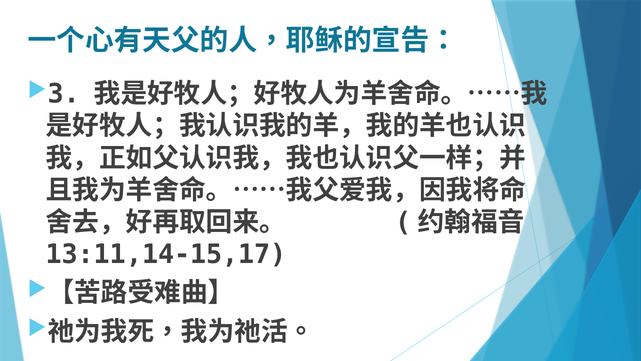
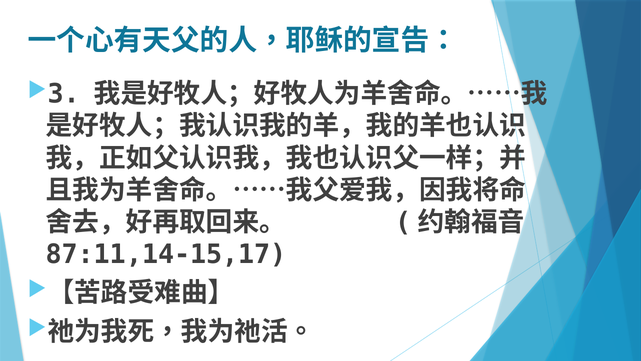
13:11,14-15,17: 13:11,14-15,17 -> 87:11,14-15,17
